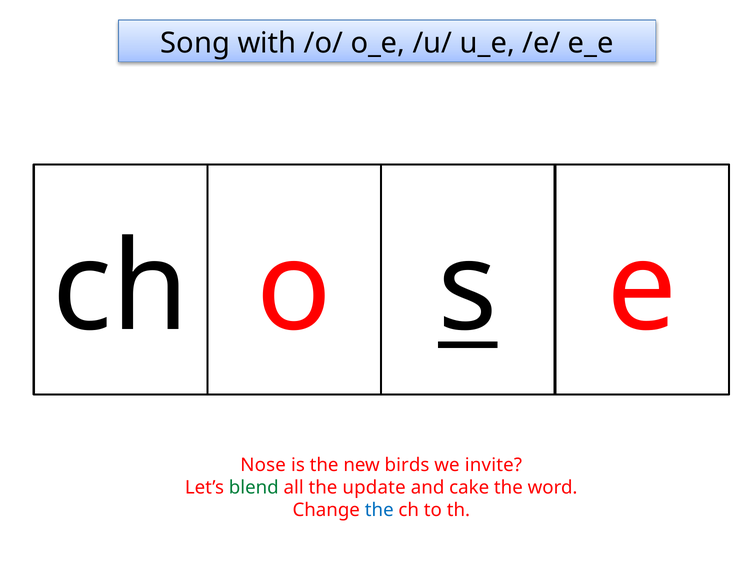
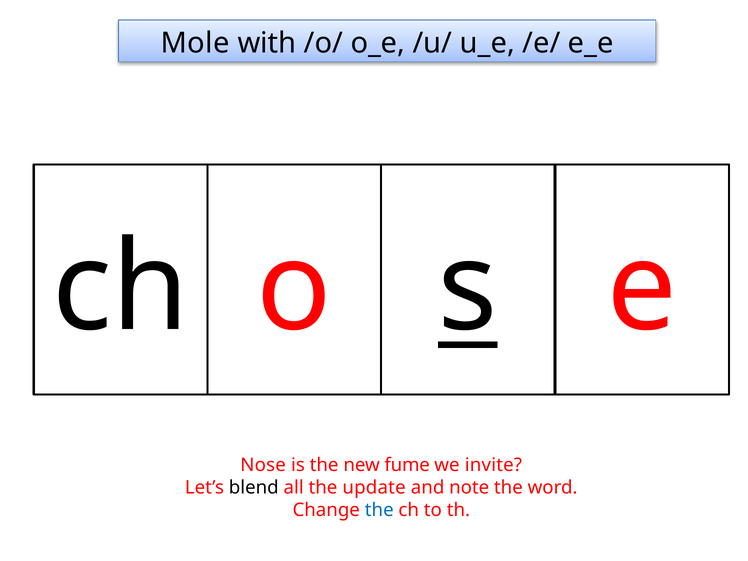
Song: Song -> Mole
birds: birds -> fume
blend colour: green -> black
cake: cake -> note
